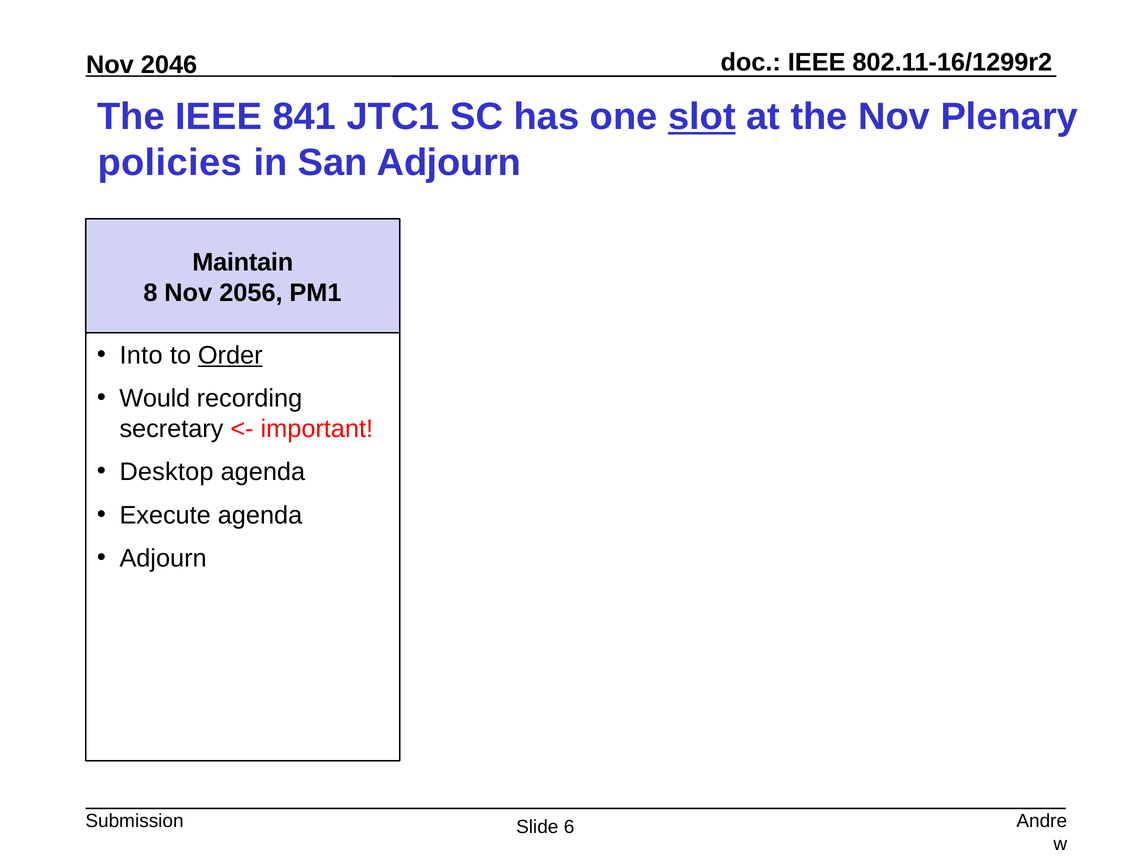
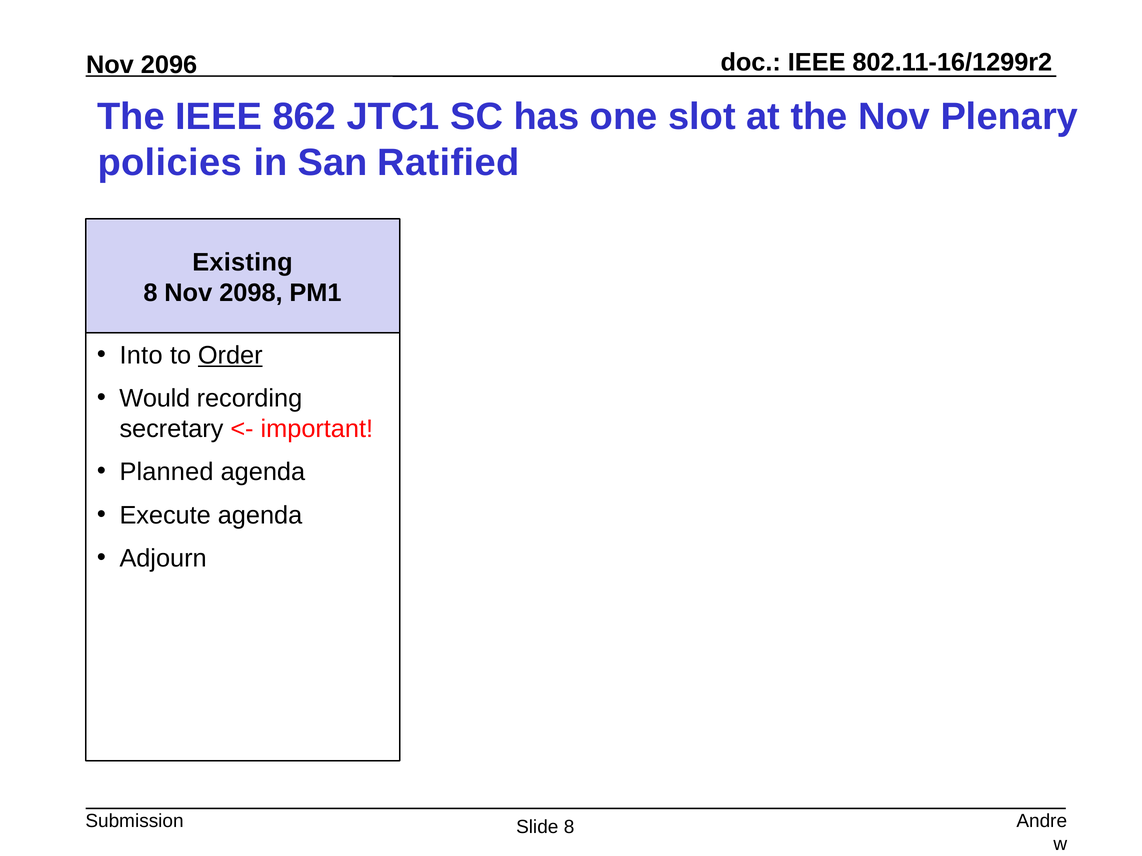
2046: 2046 -> 2096
841: 841 -> 862
slot underline: present -> none
San Adjourn: Adjourn -> Ratified
Maintain: Maintain -> Existing
2056: 2056 -> 2098
Desktop: Desktop -> Planned
Slide 6: 6 -> 8
